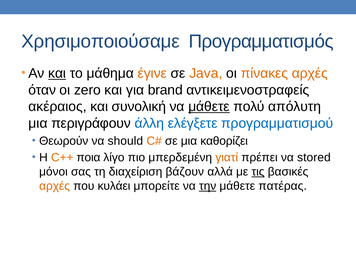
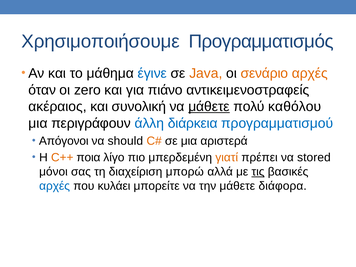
Χρησιμοποιούσαμε: Χρησιμοποιούσαμε -> Χρησιμοποιήσουμε
και at (57, 73) underline: present -> none
έγινε colour: orange -> blue
πίνακες: πίνακες -> σενάριο
brand: brand -> πιάνο
απόλυτη: απόλυτη -> καθόλου
ελέγξετε: ελέγξετε -> διάρκεια
Θεωρούν: Θεωρούν -> Απόγονοι
καθορίζει: καθορίζει -> αριστερά
βάζουν: βάζουν -> μπορώ
αρχές at (55, 186) colour: orange -> blue
την underline: present -> none
πατέρας: πατέρας -> διάφορα
